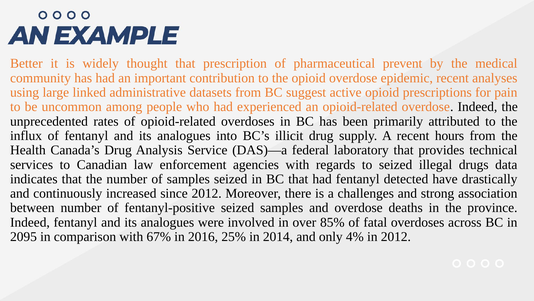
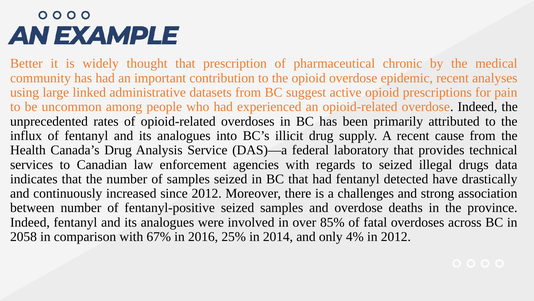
prevent: prevent -> chronic
hours: hours -> cause
2095: 2095 -> 2058
